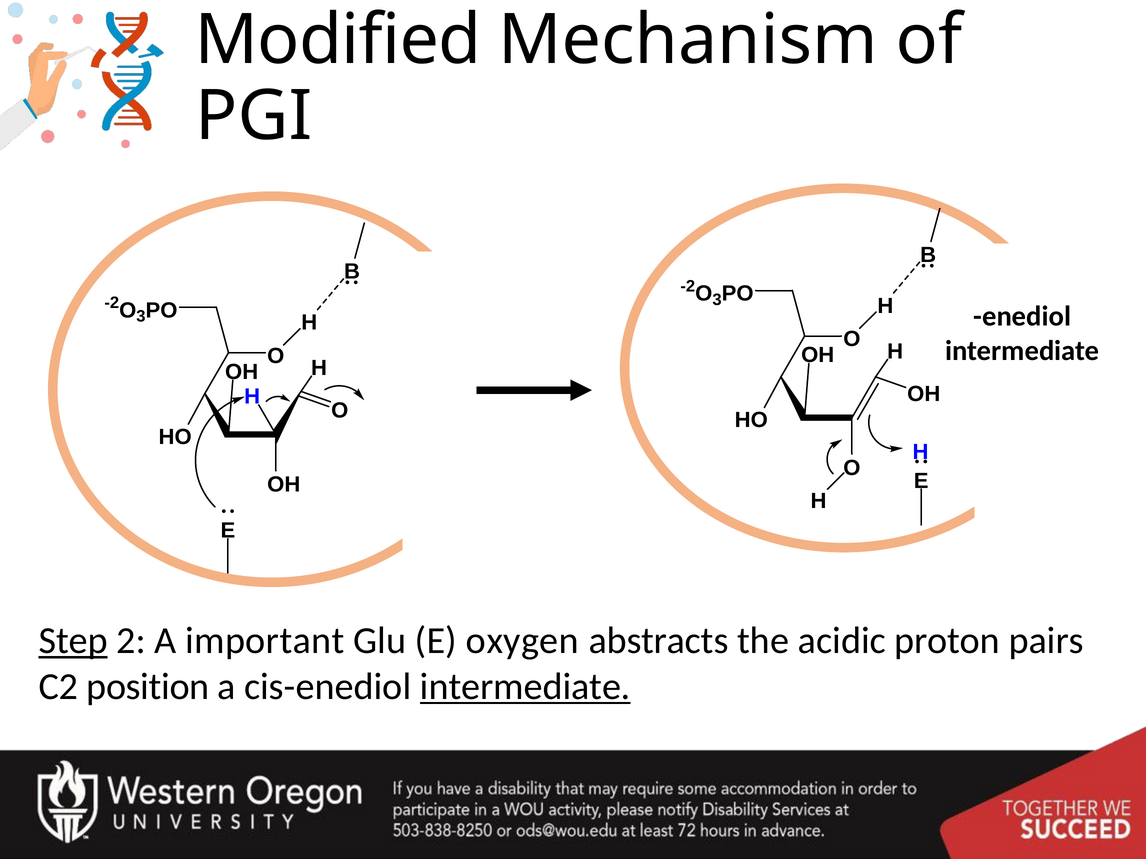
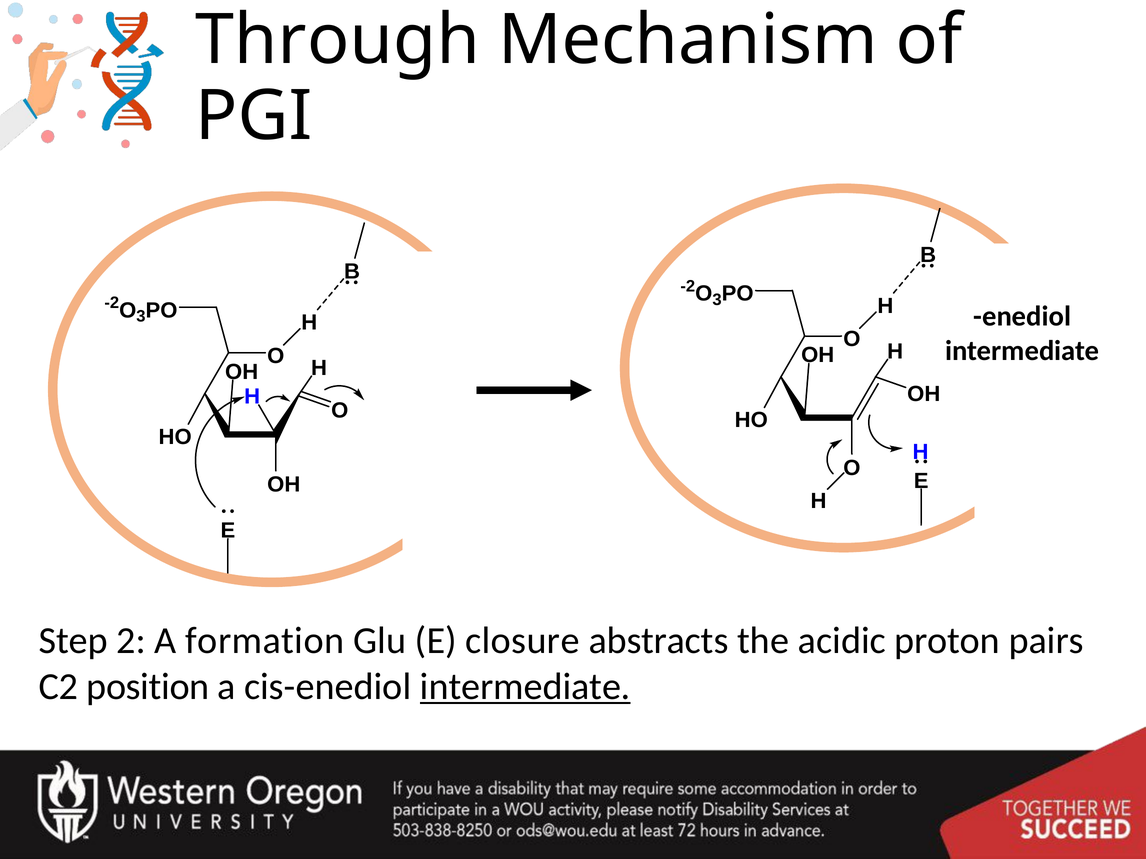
Modified: Modified -> Through
Step underline: present -> none
important: important -> formation
oxygen: oxygen -> closure
